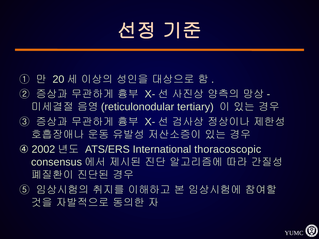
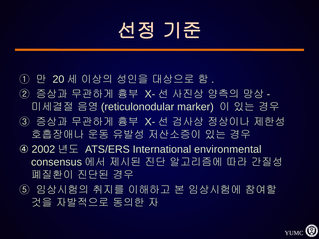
tertiary: tertiary -> marker
thoracoscopic: thoracoscopic -> environmental
